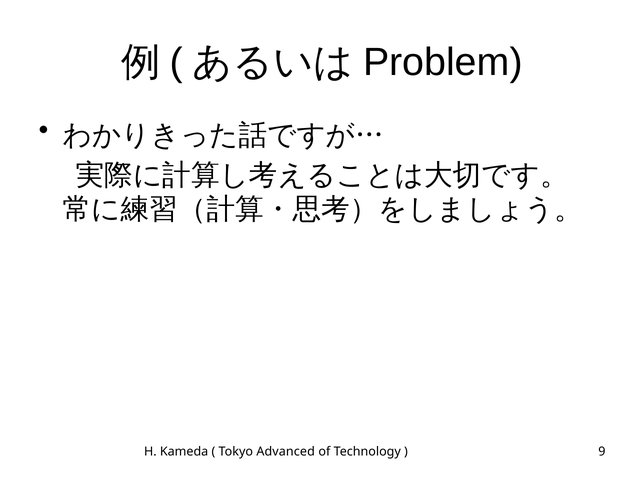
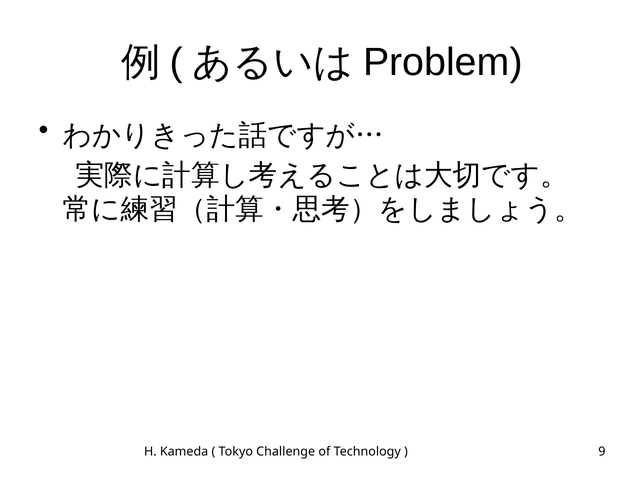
Advanced: Advanced -> Challenge
